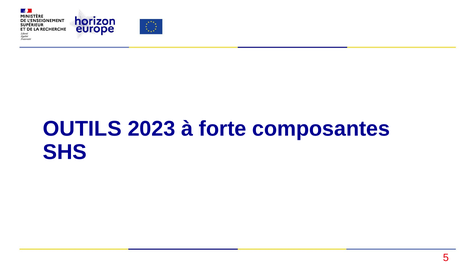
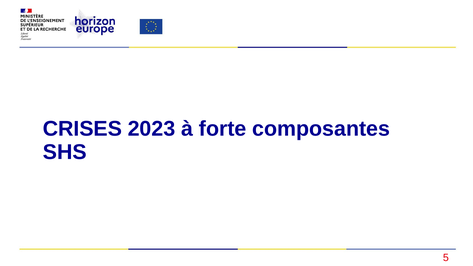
OUTILS: OUTILS -> CRISES
